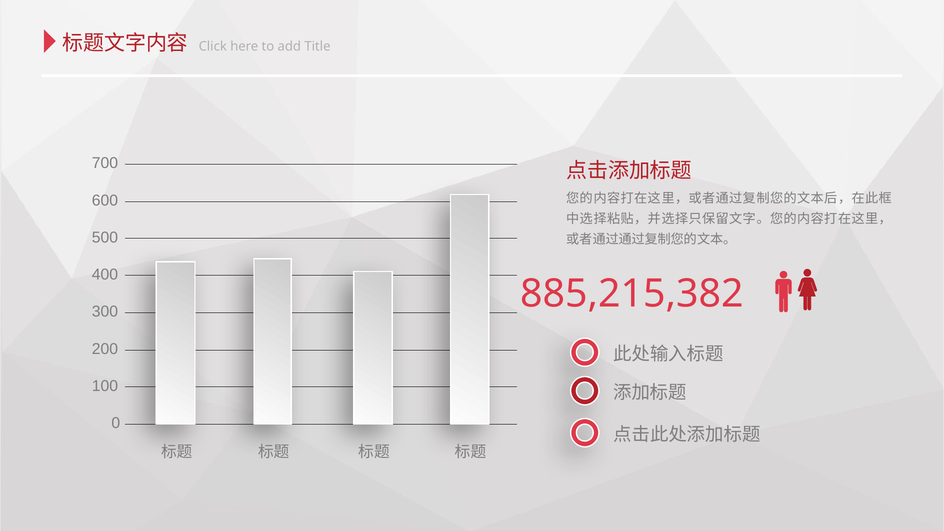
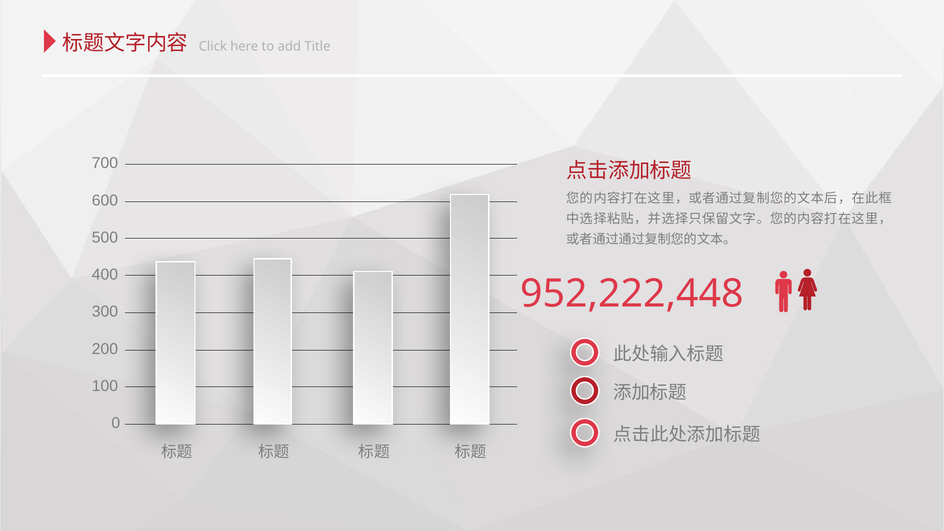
885,215,382: 885,215,382 -> 952,222,448
